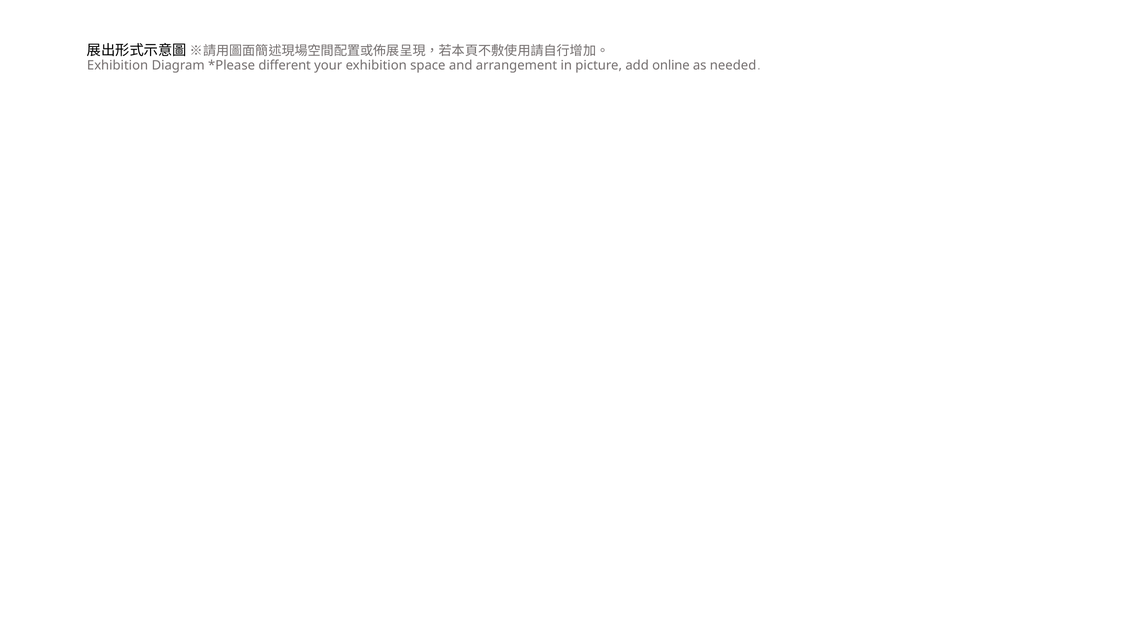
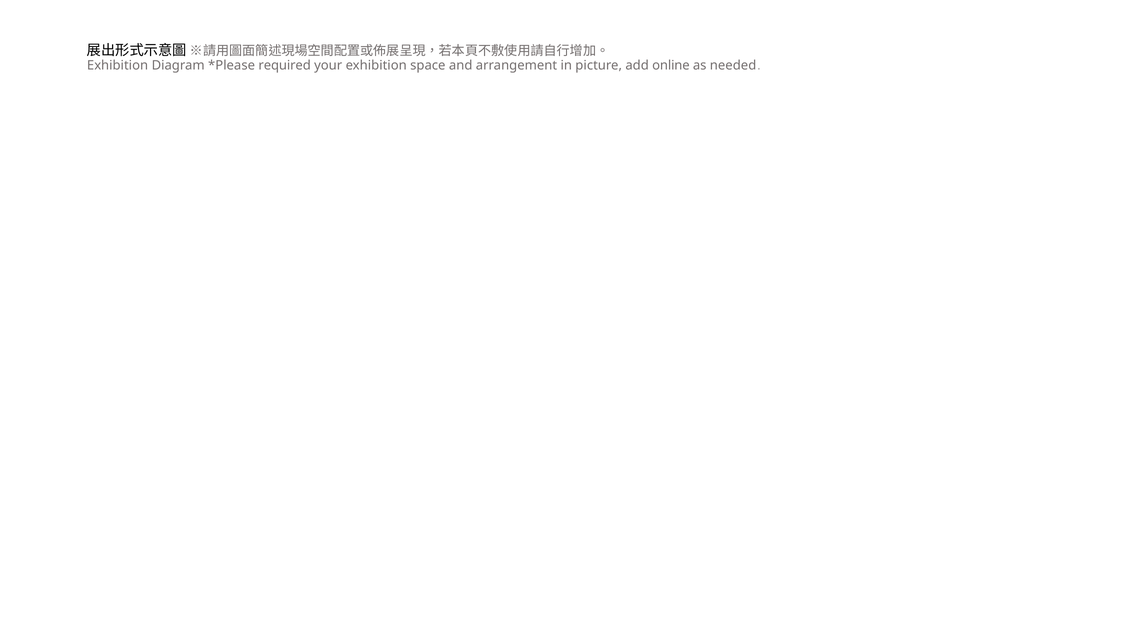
different: different -> required
